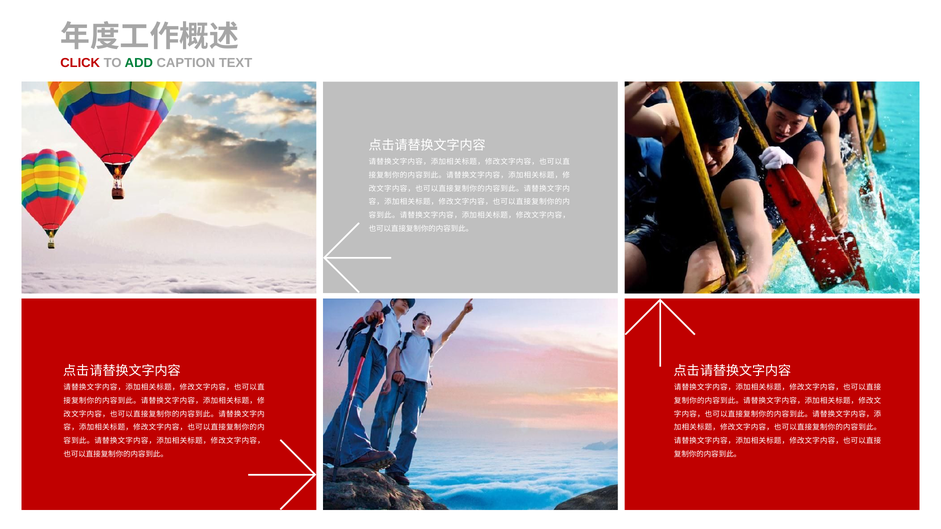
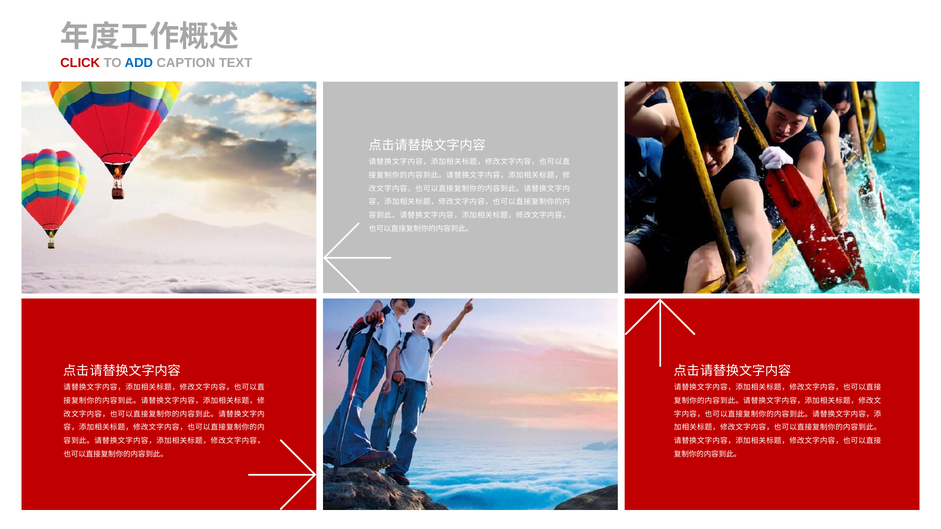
ADD colour: green -> blue
